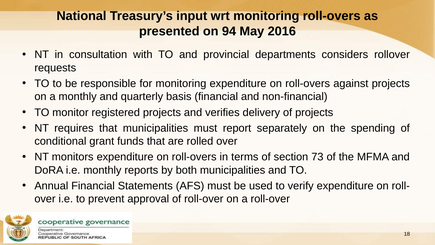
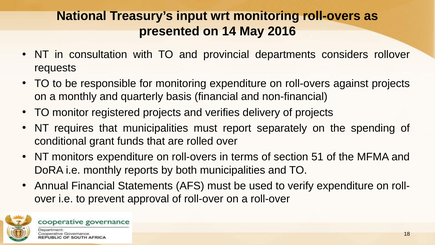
94: 94 -> 14
73: 73 -> 51
